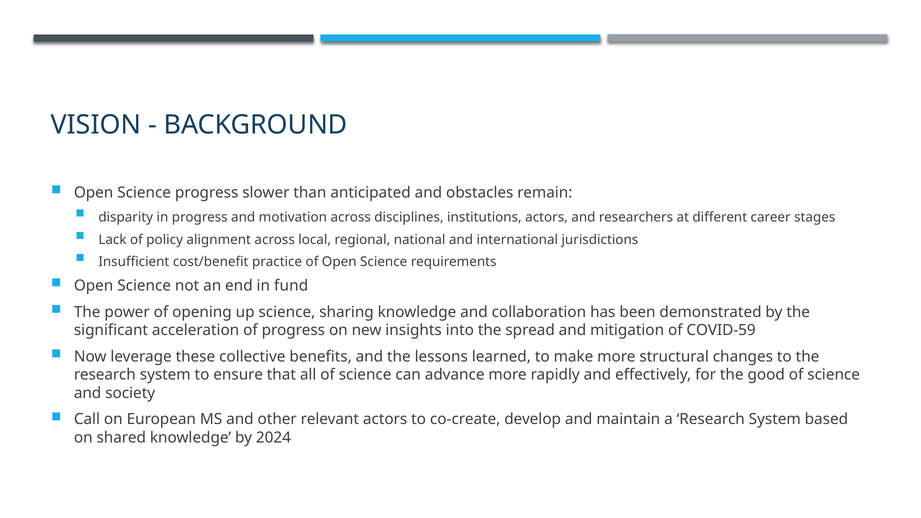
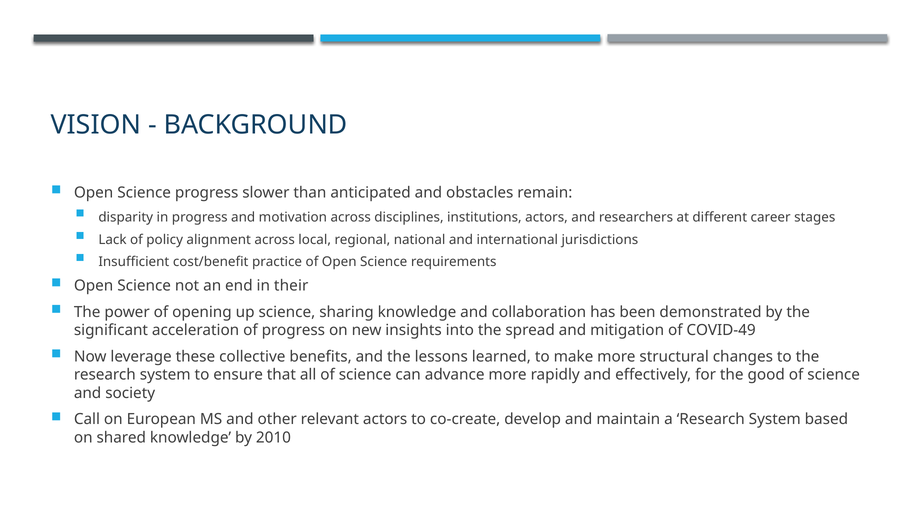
fund: fund -> their
COVID-59: COVID-59 -> COVID-49
2024: 2024 -> 2010
